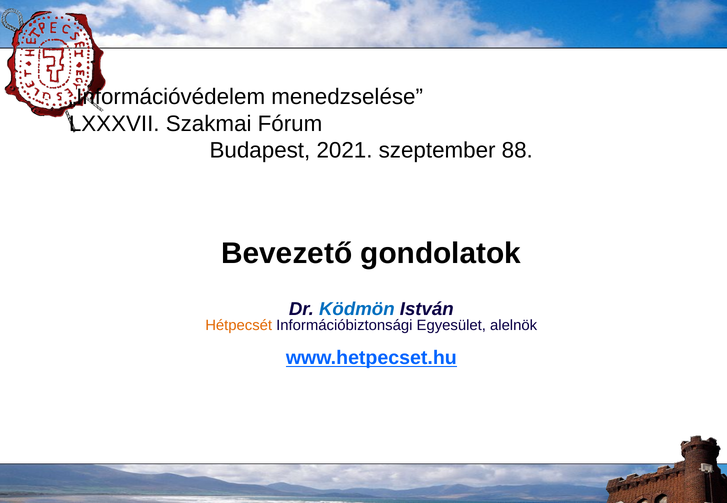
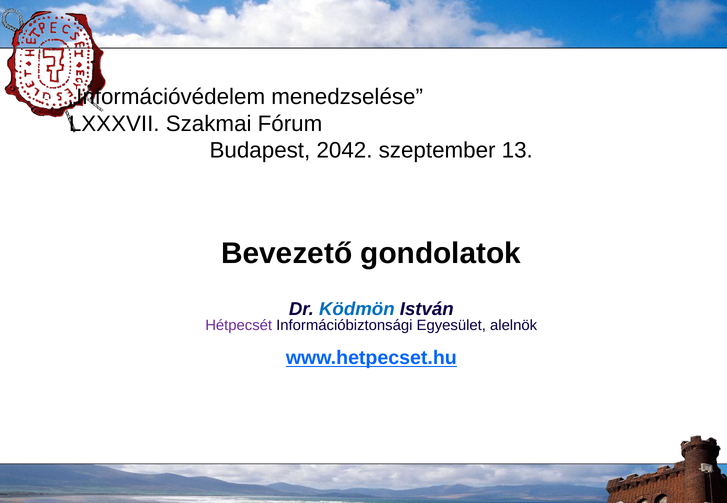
2021: 2021 -> 2042
88: 88 -> 13
Hétpecsét colour: orange -> purple
